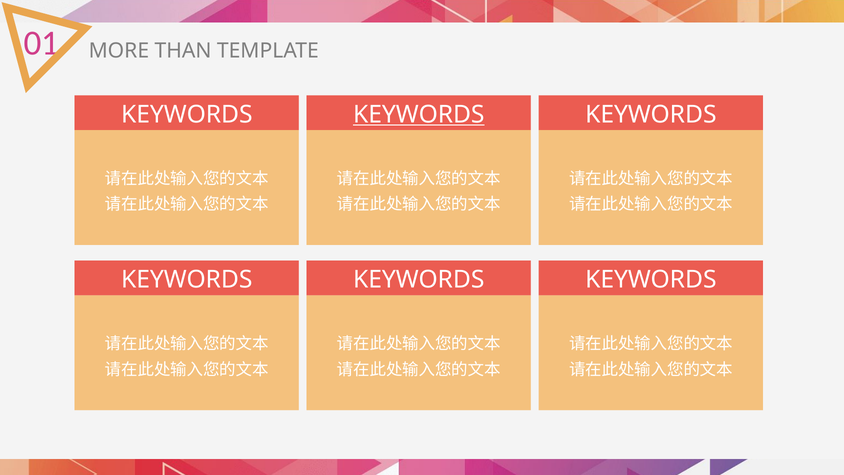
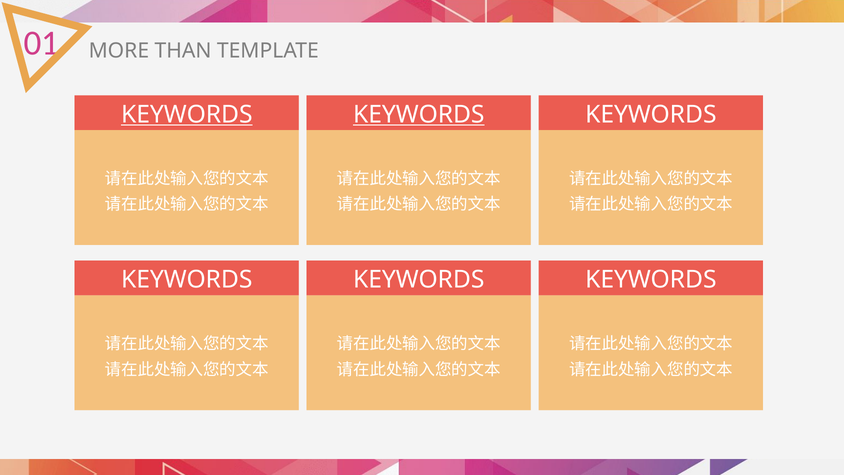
KEYWORDS at (187, 114) underline: none -> present
